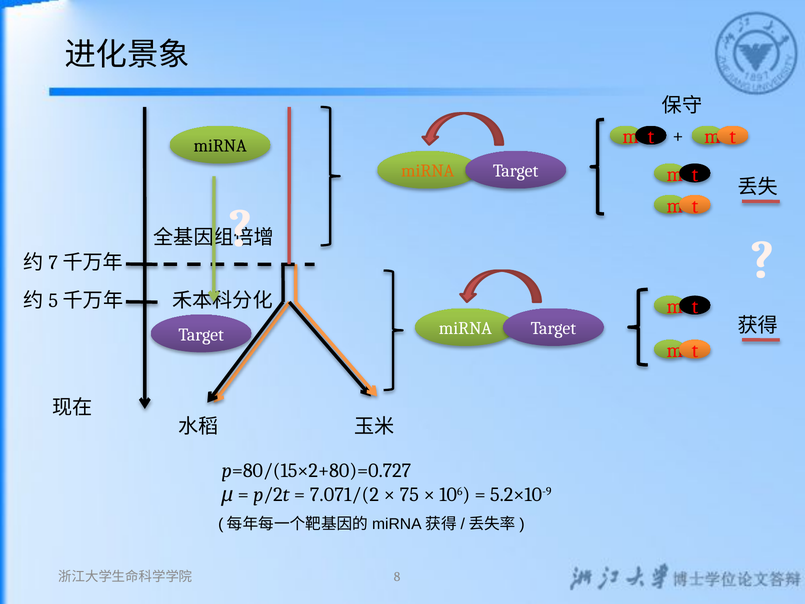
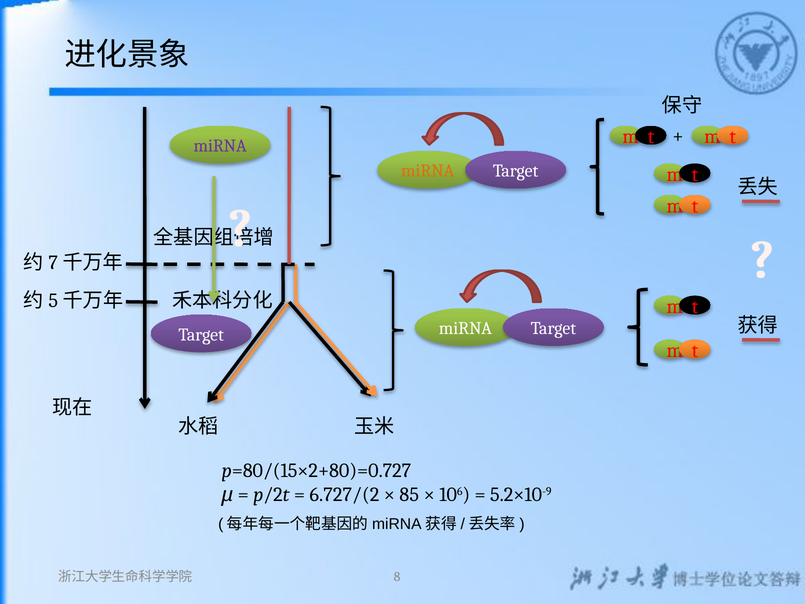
miRNA at (220, 146) colour: black -> purple
7.071/(2: 7.071/(2 -> 6.727/(2
75: 75 -> 85
